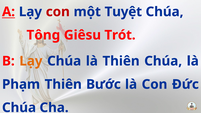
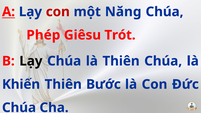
Tuyệt: Tuyệt -> Năng
Tông: Tông -> Phép
Lạy at (31, 61) colour: orange -> black
Phạm: Phạm -> Khiến
